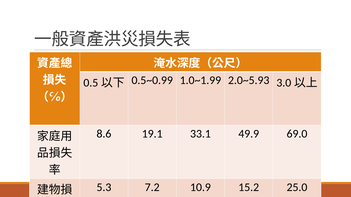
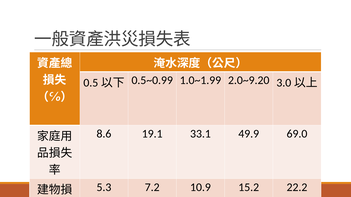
2.0~5.93: 2.0~5.93 -> 2.0~9.20
25.0: 25.0 -> 22.2
